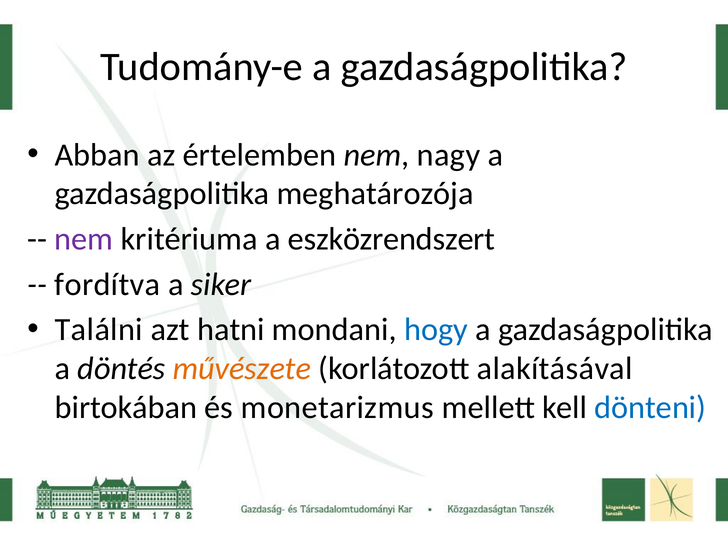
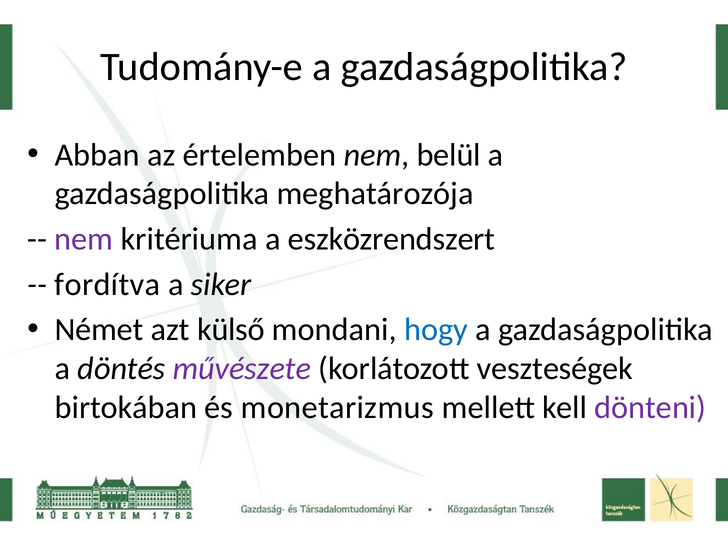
nagy: nagy -> belül
Találni: Találni -> Német
hatni: hatni -> külső
művészete colour: orange -> purple
alakításával: alakításával -> veszteségek
dönteni colour: blue -> purple
